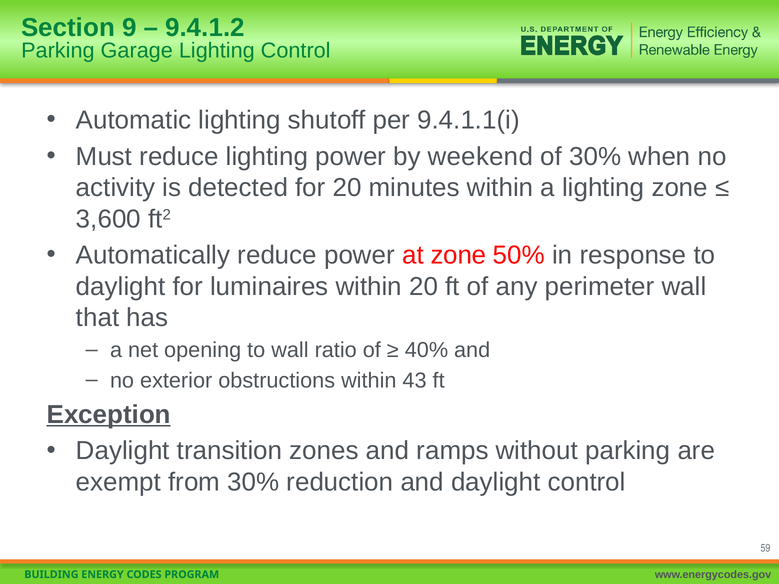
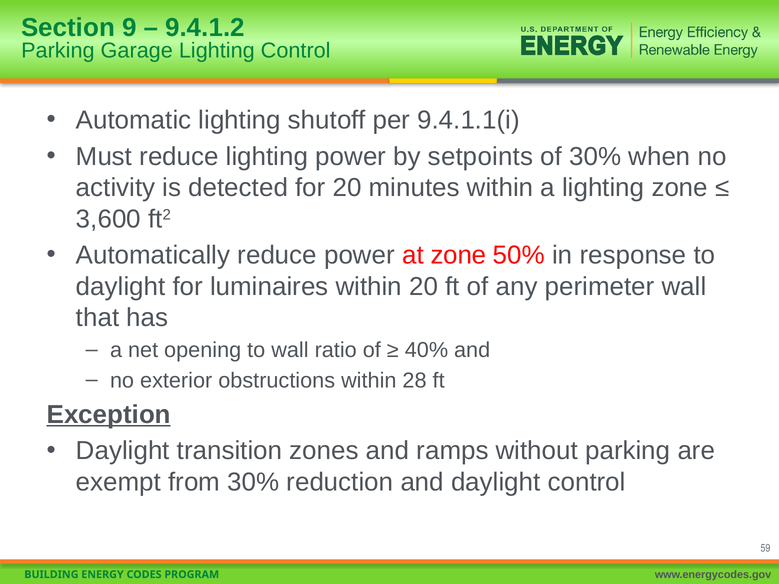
weekend: weekend -> setpoints
43: 43 -> 28
